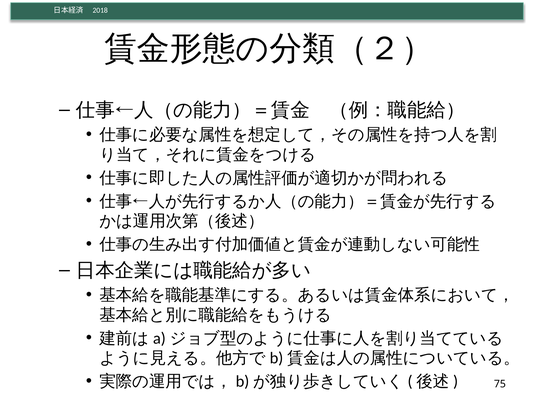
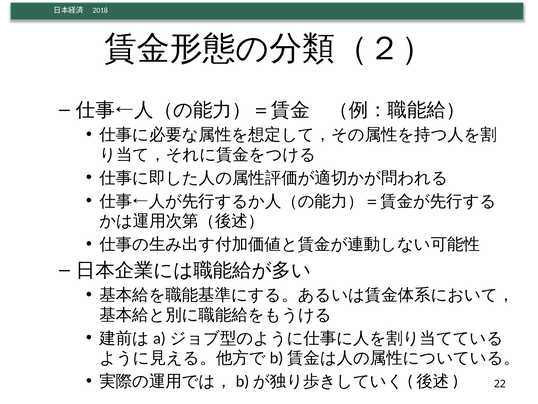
75: 75 -> 22
